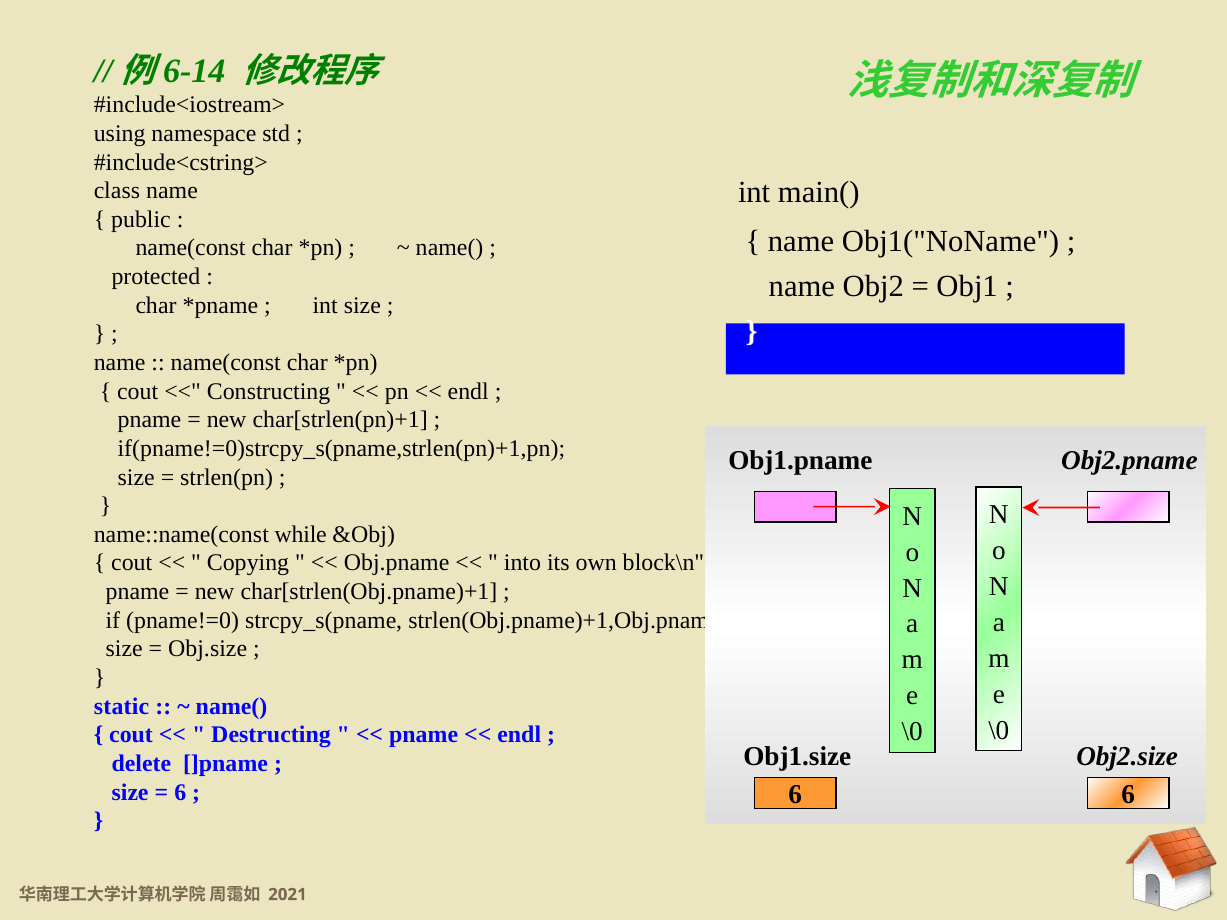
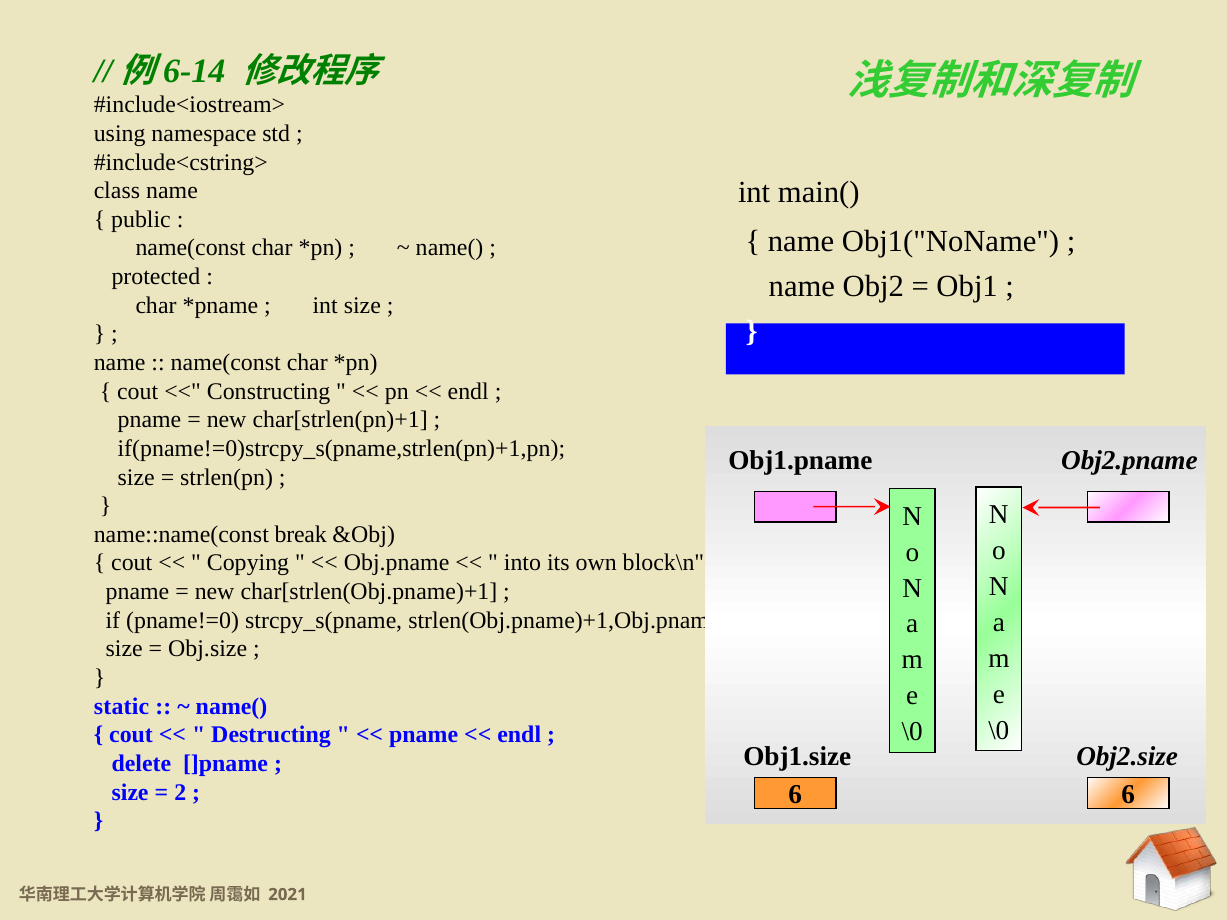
while: while -> break
6 at (180, 792): 6 -> 2
